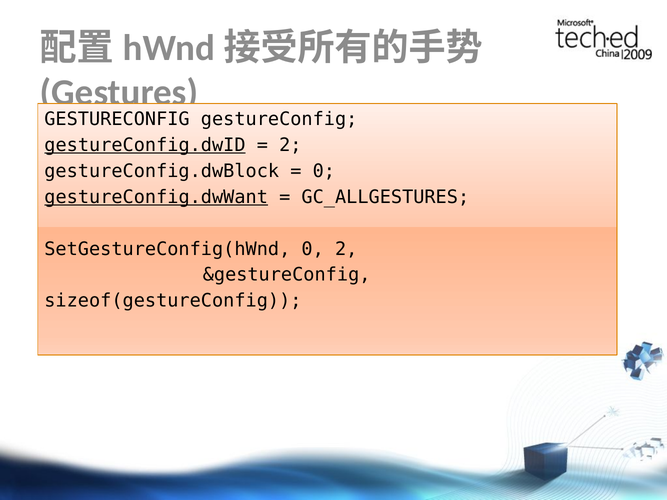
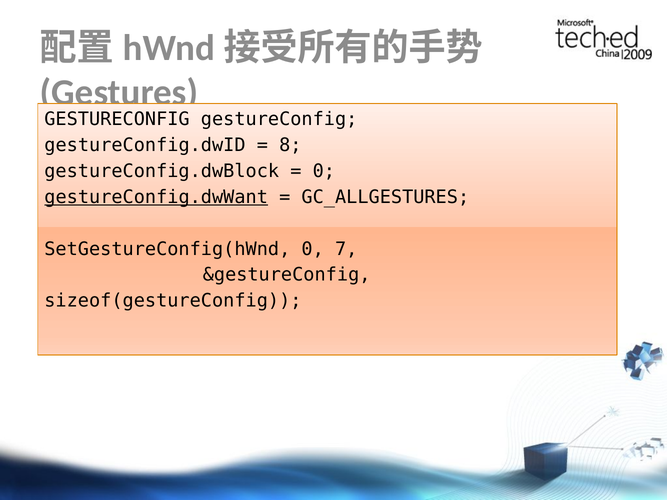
gestureConfig.dwID underline: present -> none
2 at (290, 145): 2 -> 8
0 2: 2 -> 7
